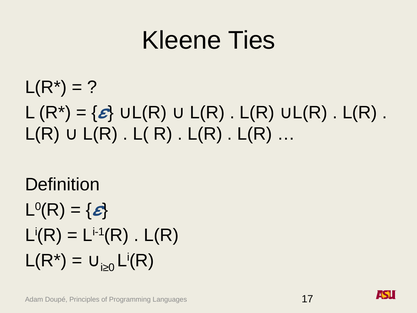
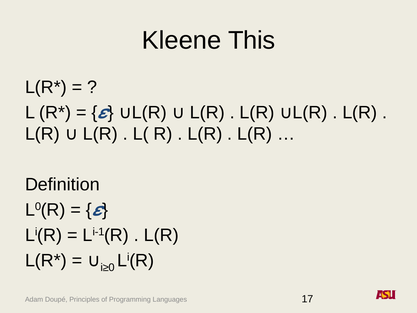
Ties: Ties -> This
